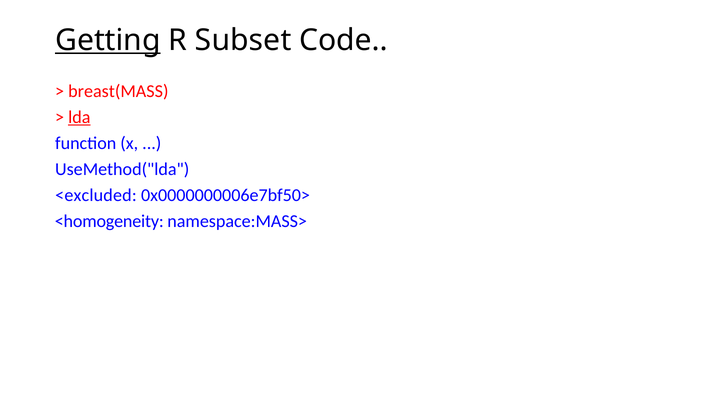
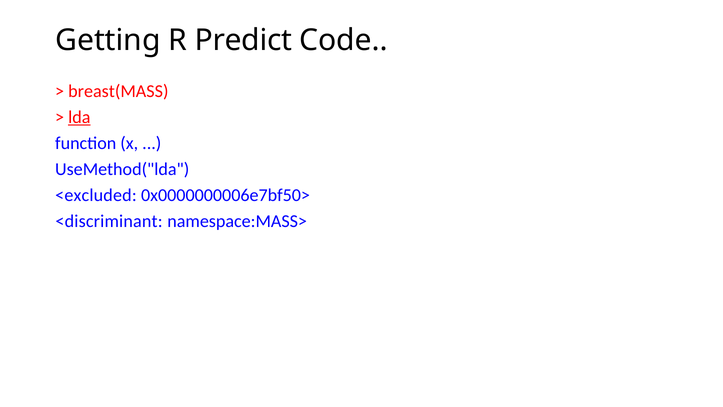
Getting underline: present -> none
Subset: Subset -> Predict
<homogeneity: <homogeneity -> <discriminant
